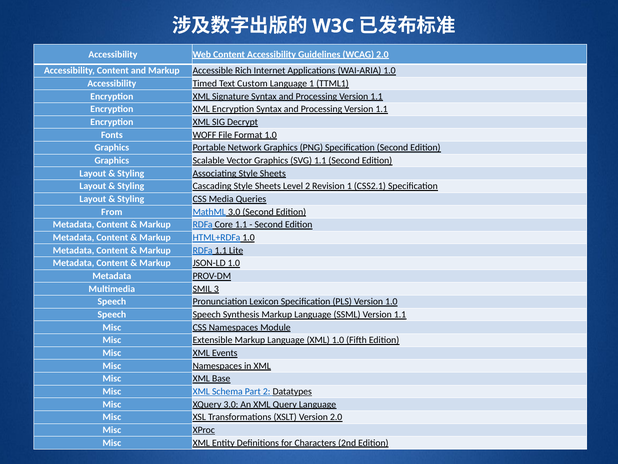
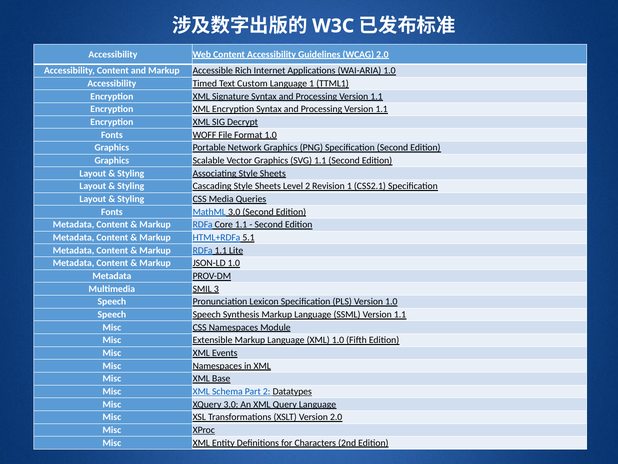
From at (112, 212): From -> Fonts
HTML+RDFa 1.0: 1.0 -> 5.1
